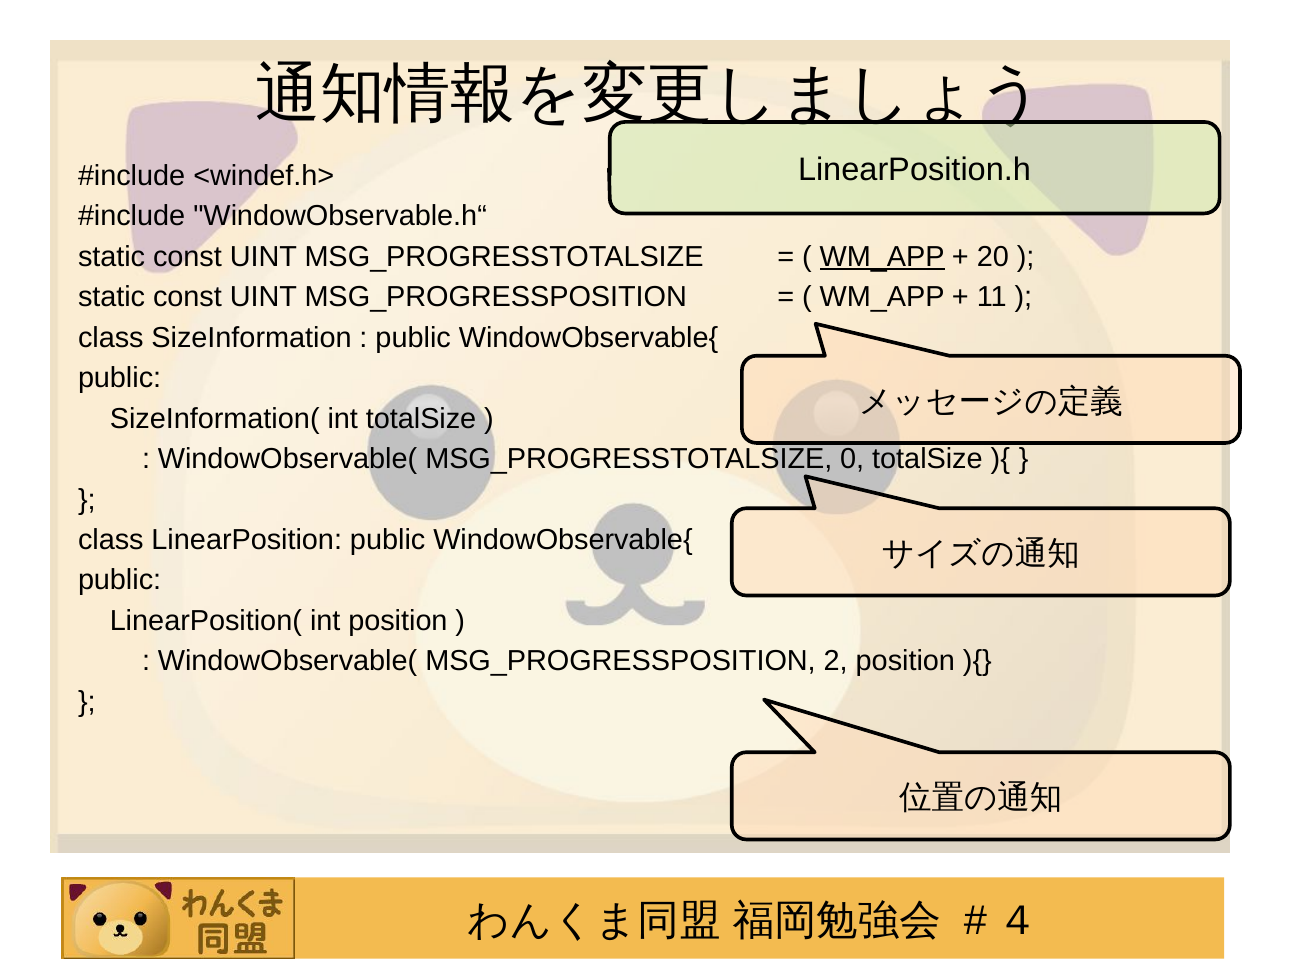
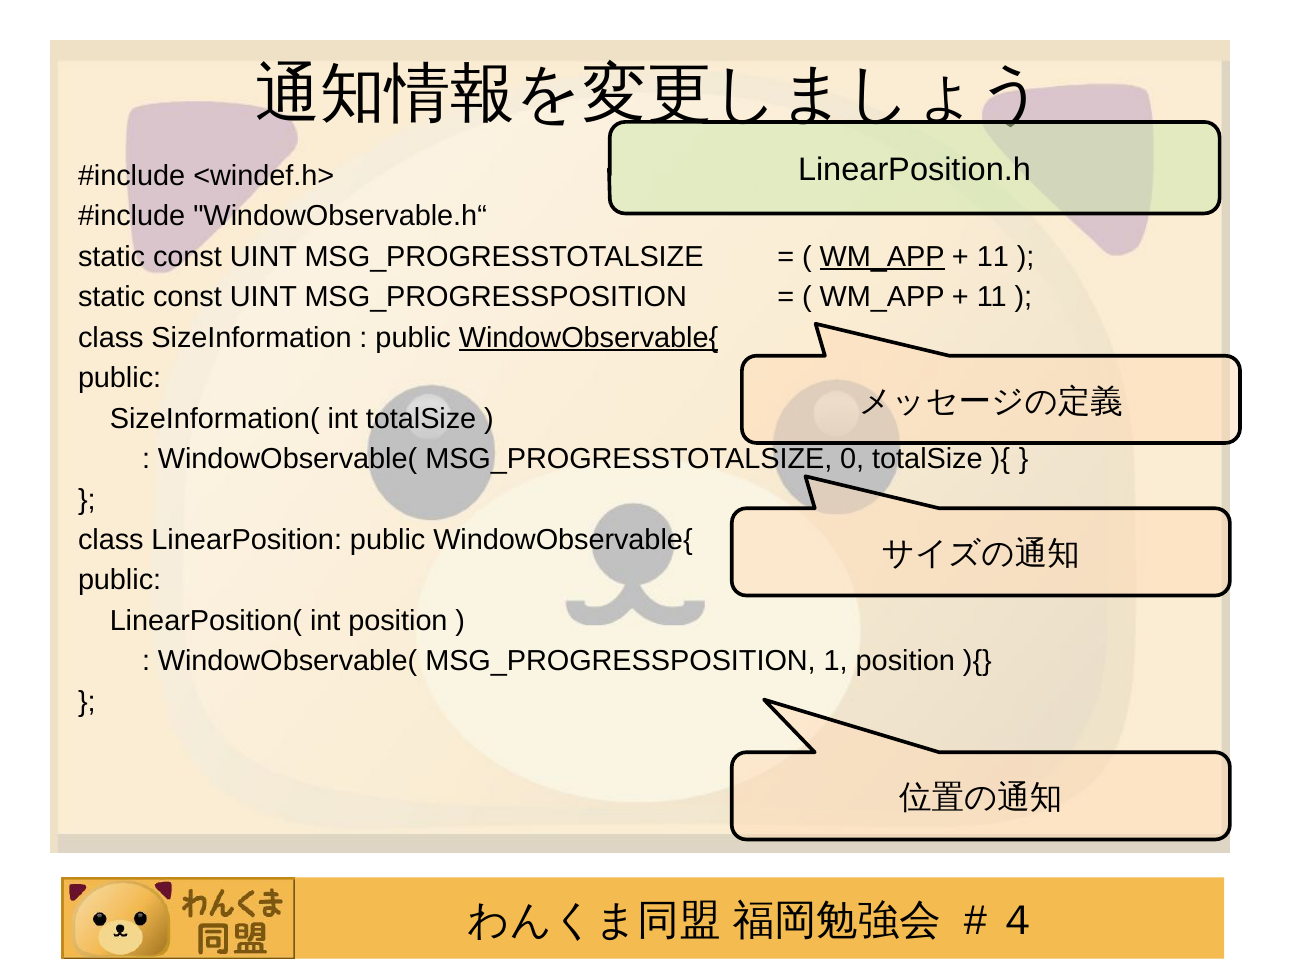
20 at (993, 257): 20 -> 11
WindowObservable{ at (589, 337) underline: none -> present
2: 2 -> 1
